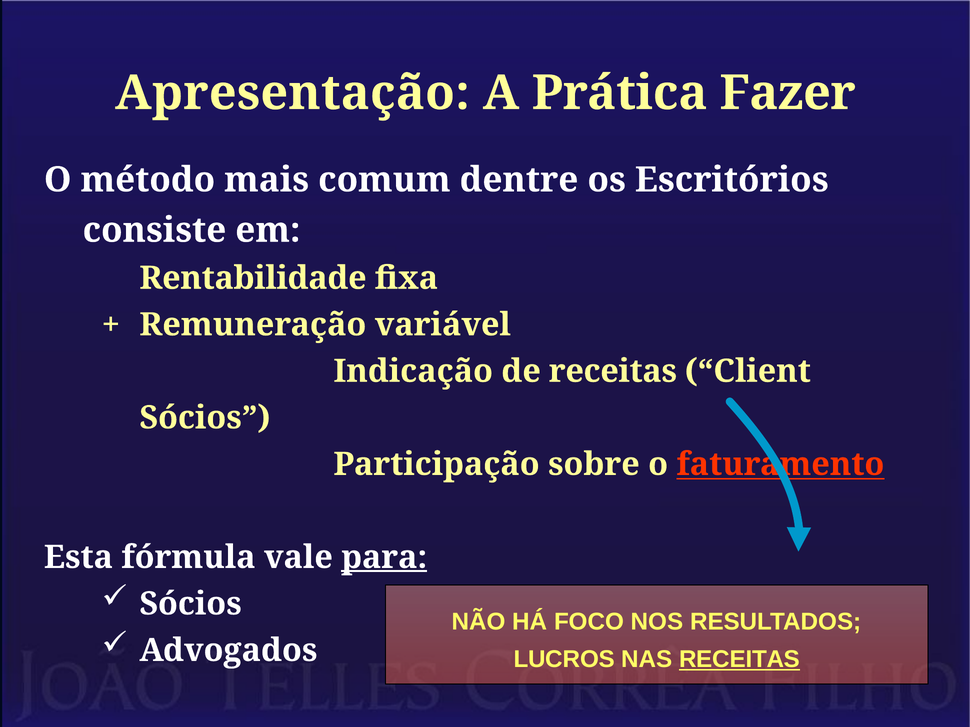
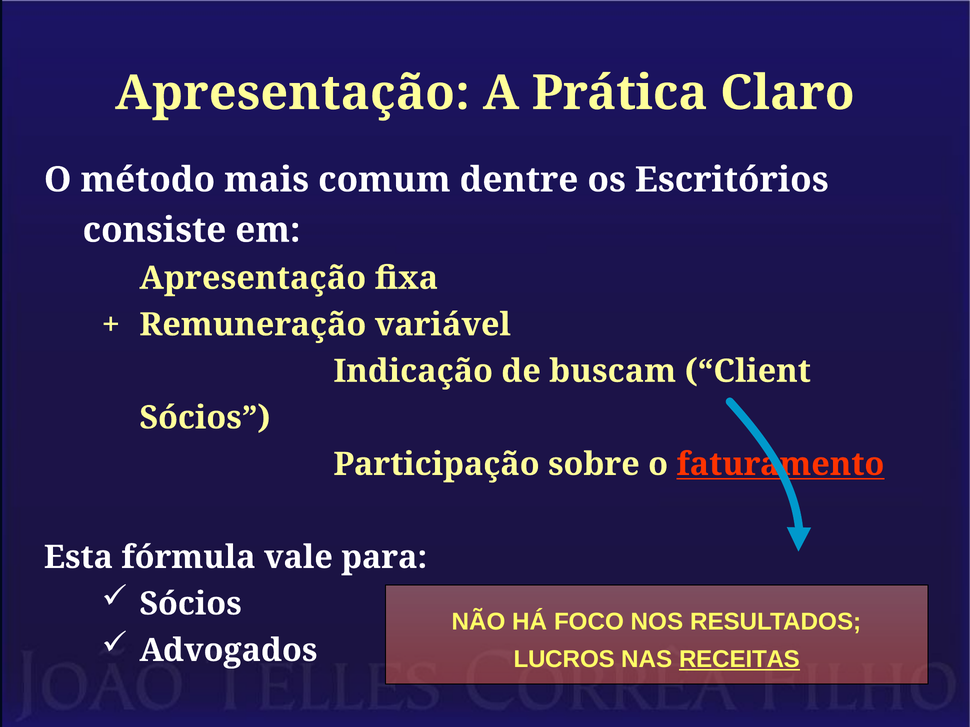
Fazer: Fazer -> Claro
Rentabilidade at (253, 278): Rentabilidade -> Apresentação
de receitas: receitas -> buscam
para underline: present -> none
